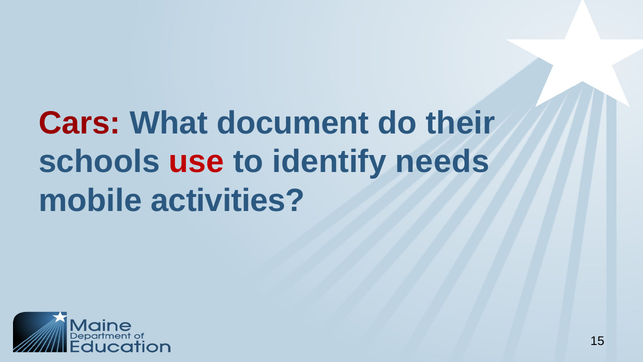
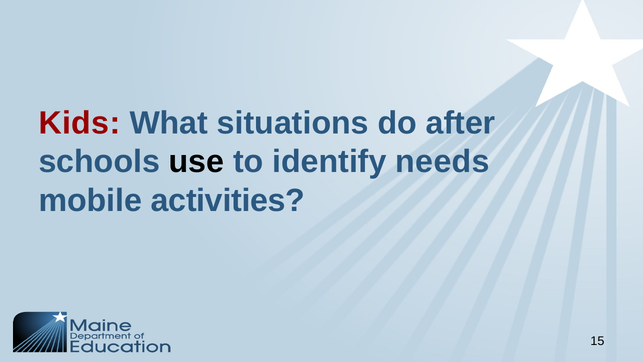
Cars: Cars -> Kids
document: document -> situations
their: their -> after
use colour: red -> black
